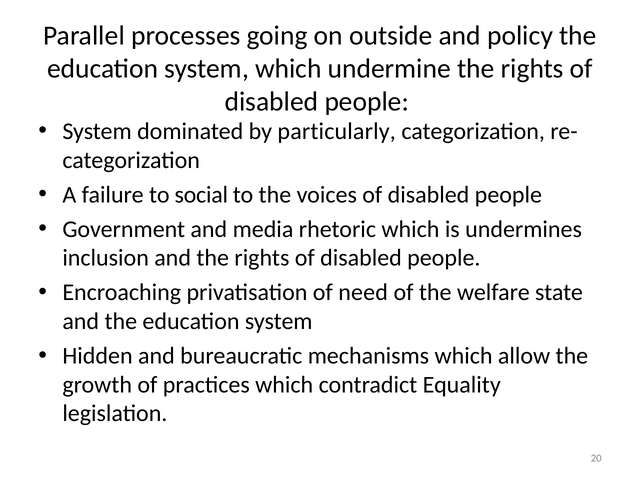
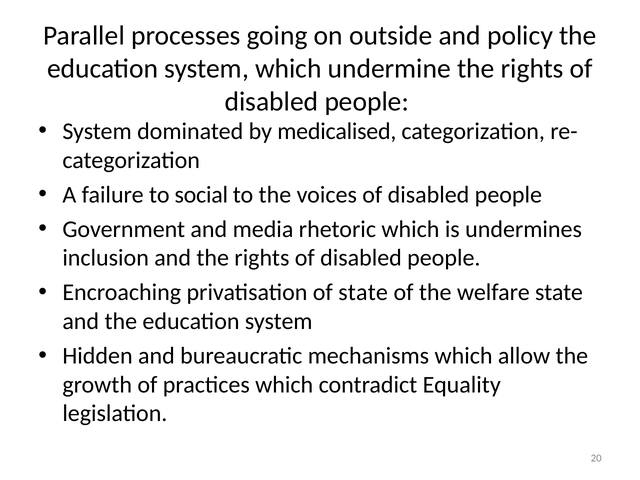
particularly: particularly -> medicalised
of need: need -> state
